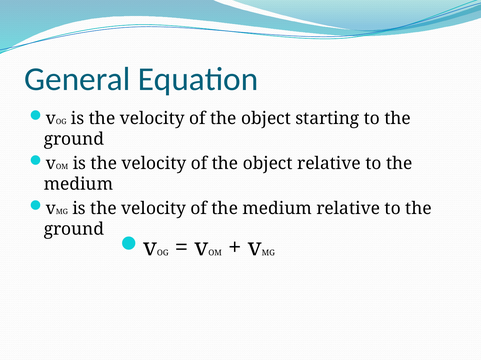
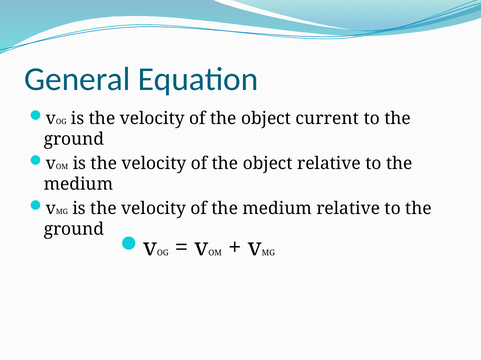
starting: starting -> current
